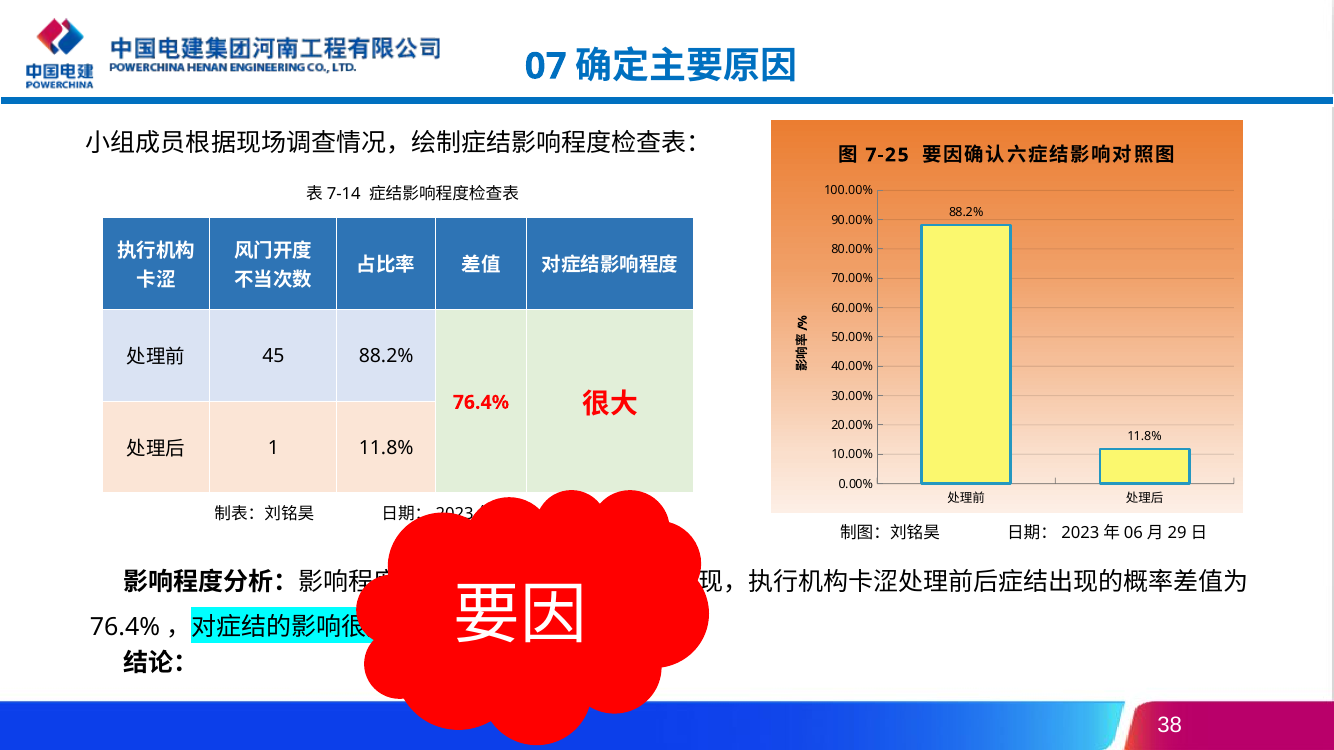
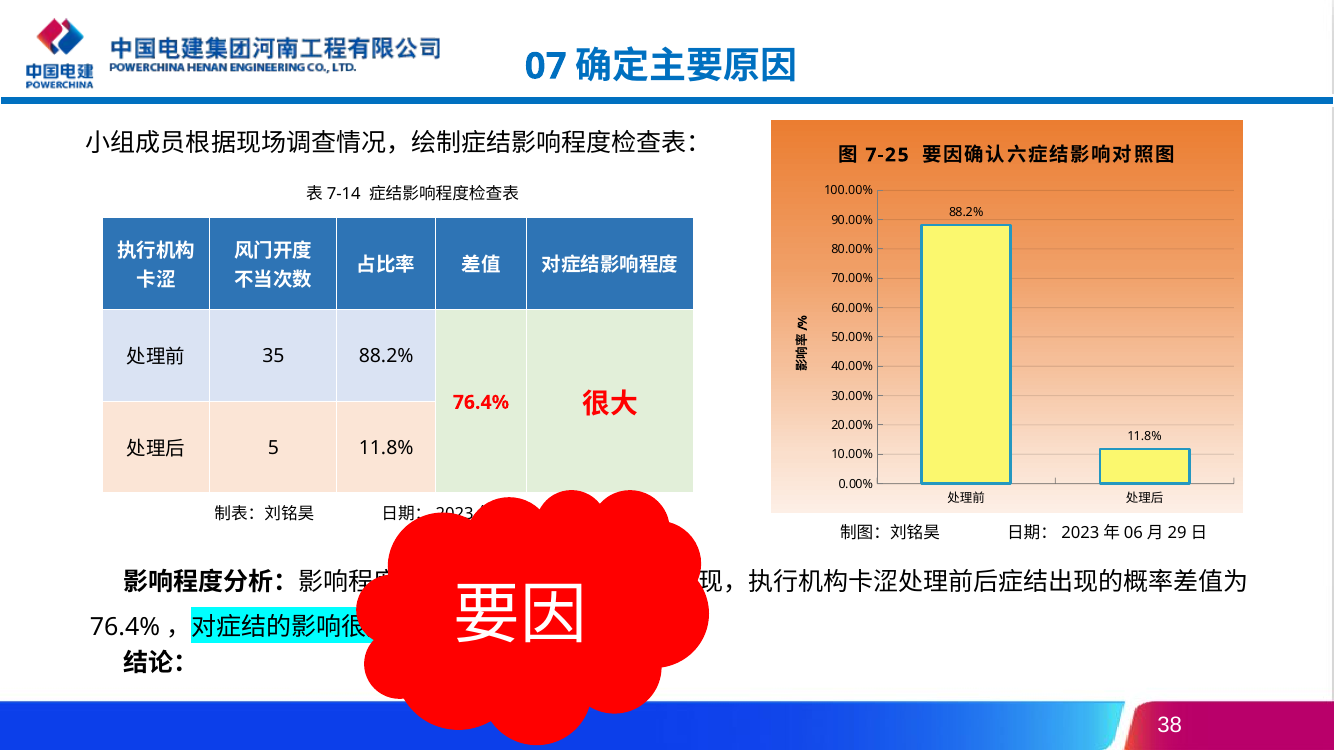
45: 45 -> 35
1: 1 -> 5
